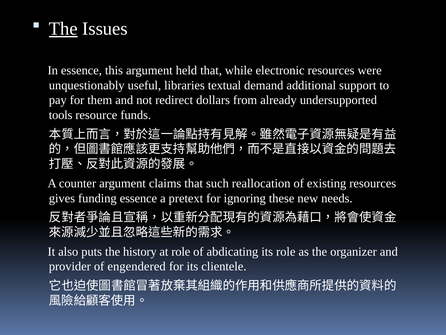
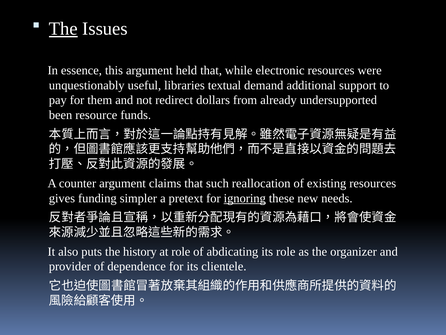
tools: tools -> been
funding essence: essence -> simpler
ignoring underline: none -> present
engendered: engendered -> dependence
